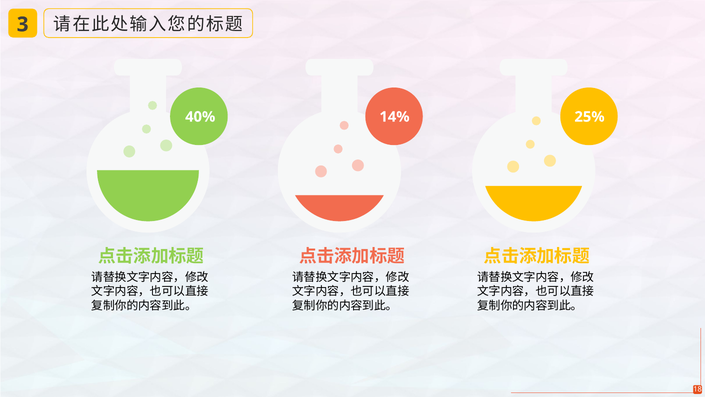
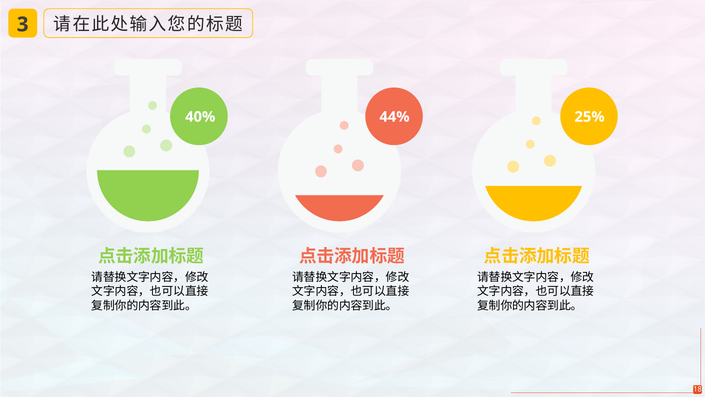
14%: 14% -> 44%
